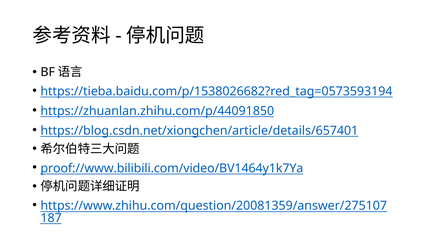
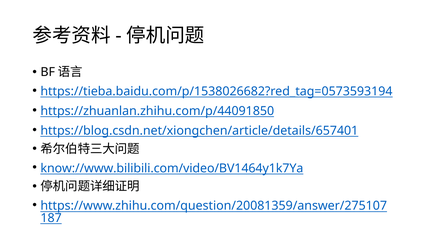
proof://www.bilibili.com/video/BV1464y1k7Ya: proof://www.bilibili.com/video/BV1464y1k7Ya -> know://www.bilibili.com/video/BV1464y1k7Ya
